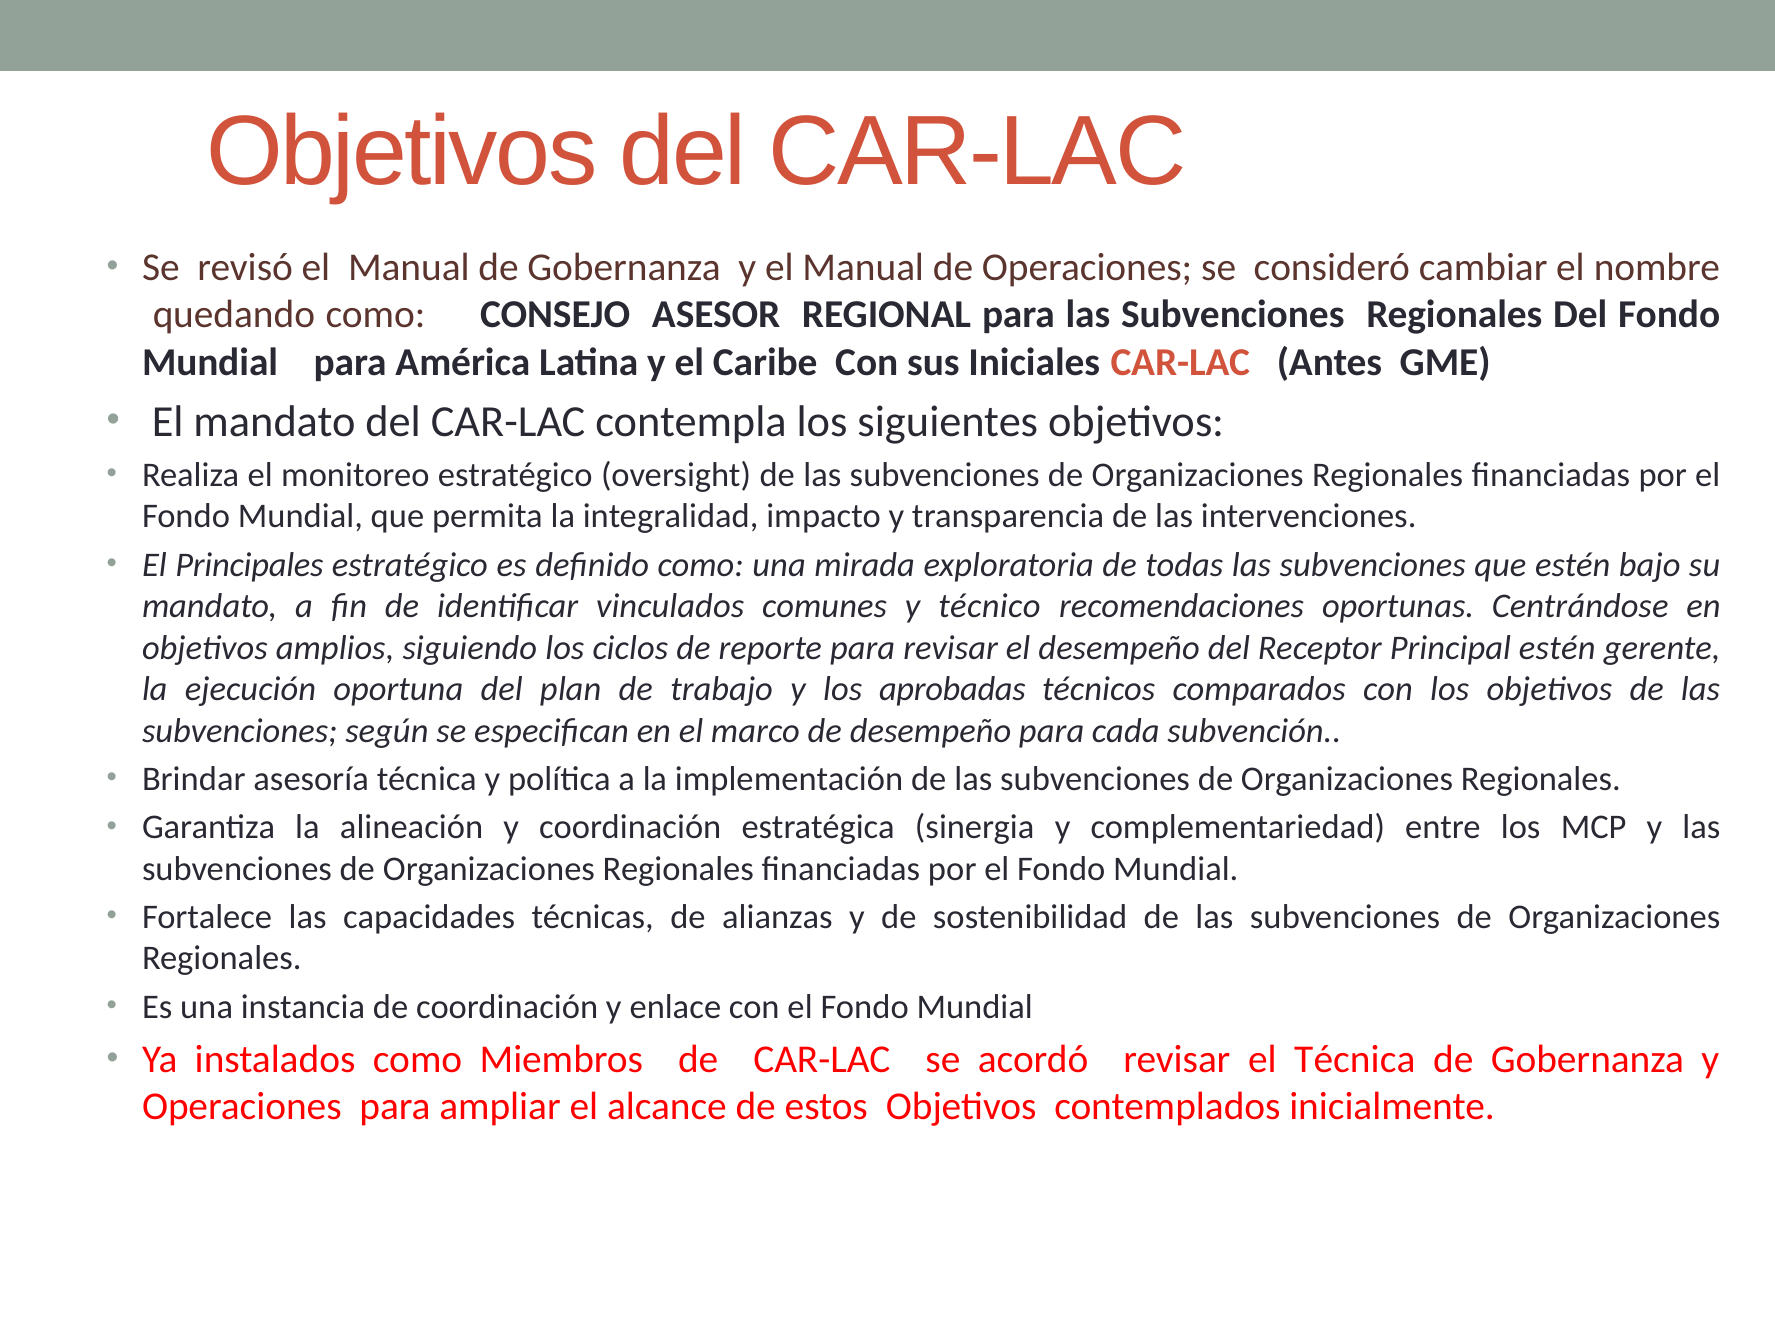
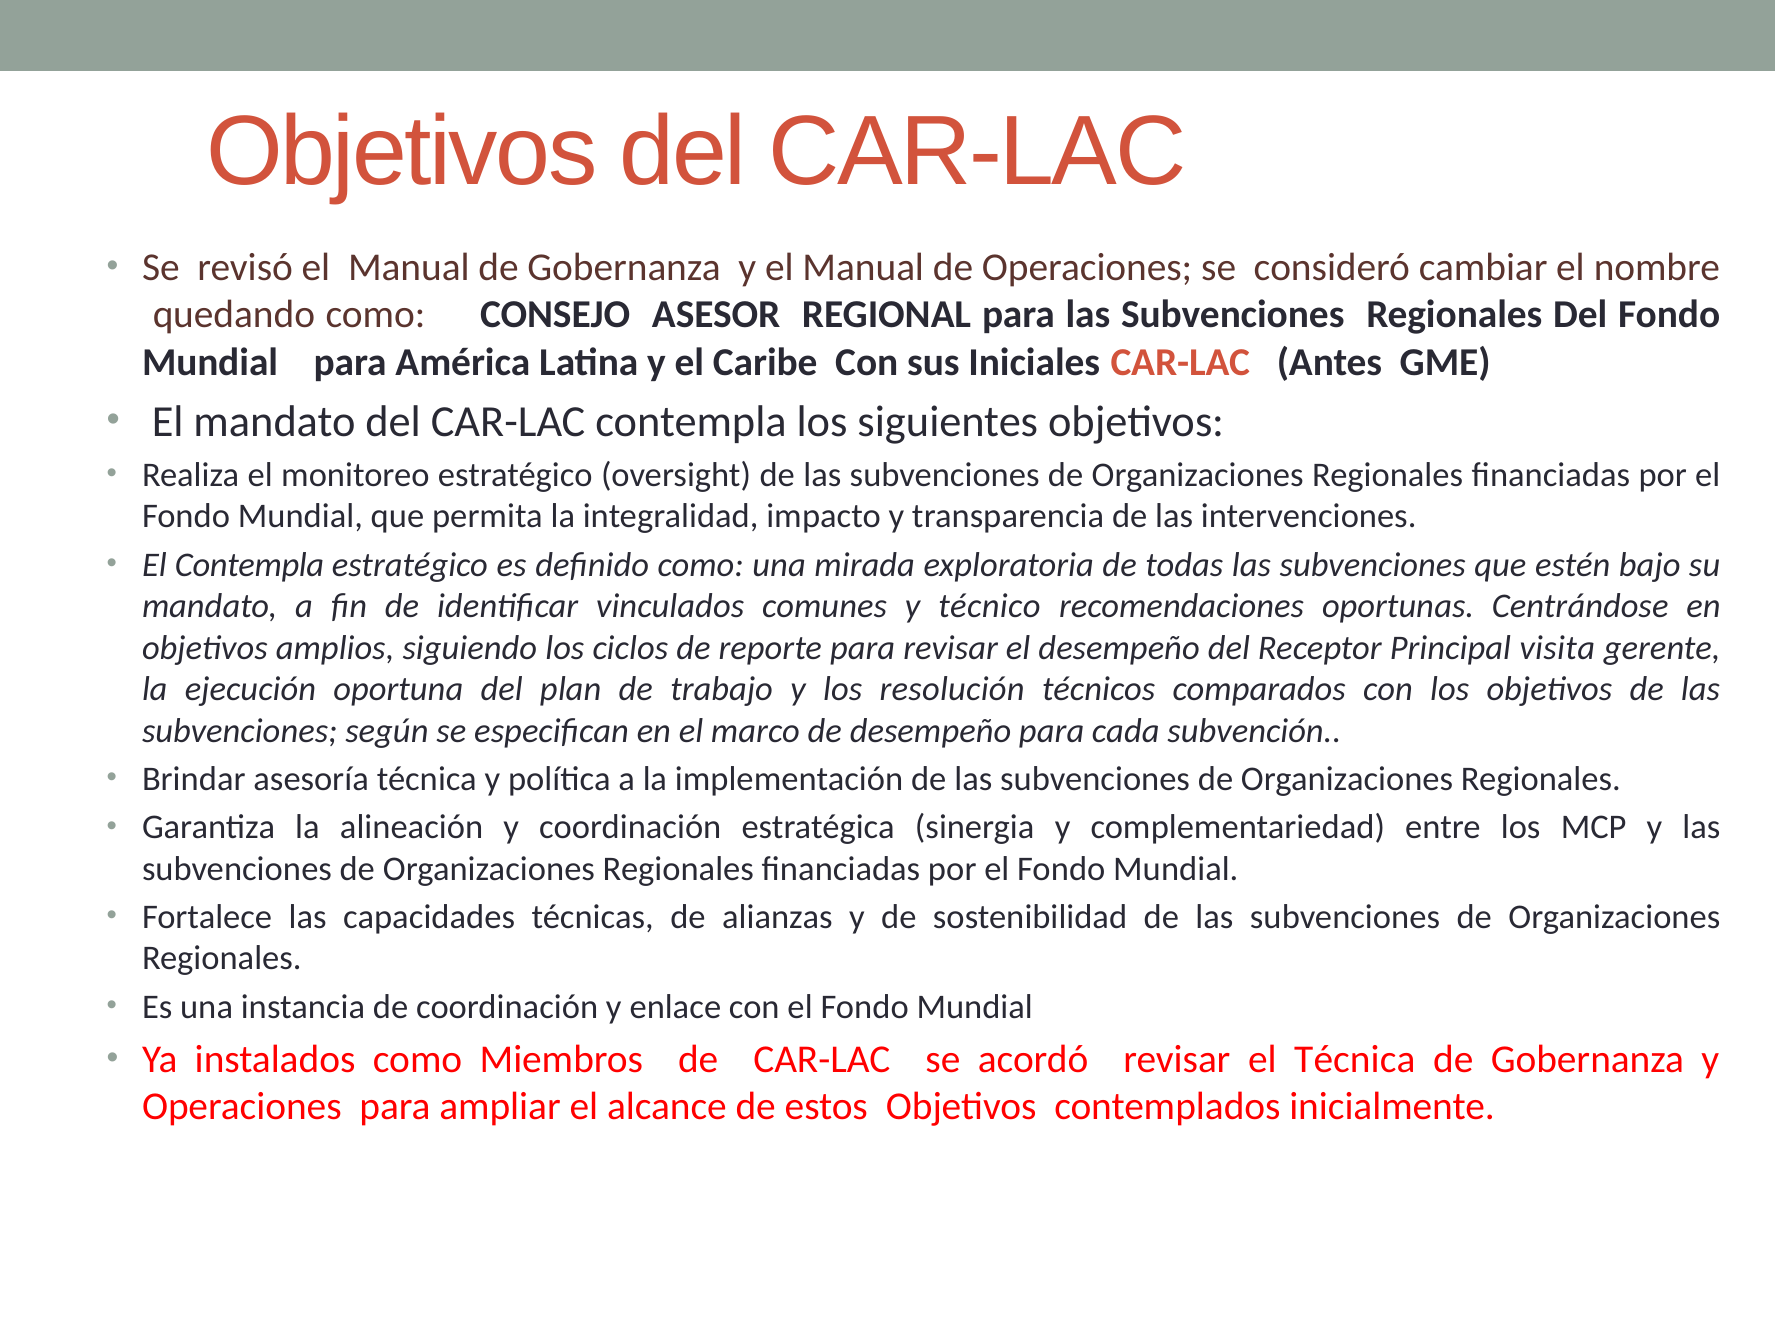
El Principales: Principales -> Contempla
Principal estén: estén -> visita
aprobadas: aprobadas -> resolución
